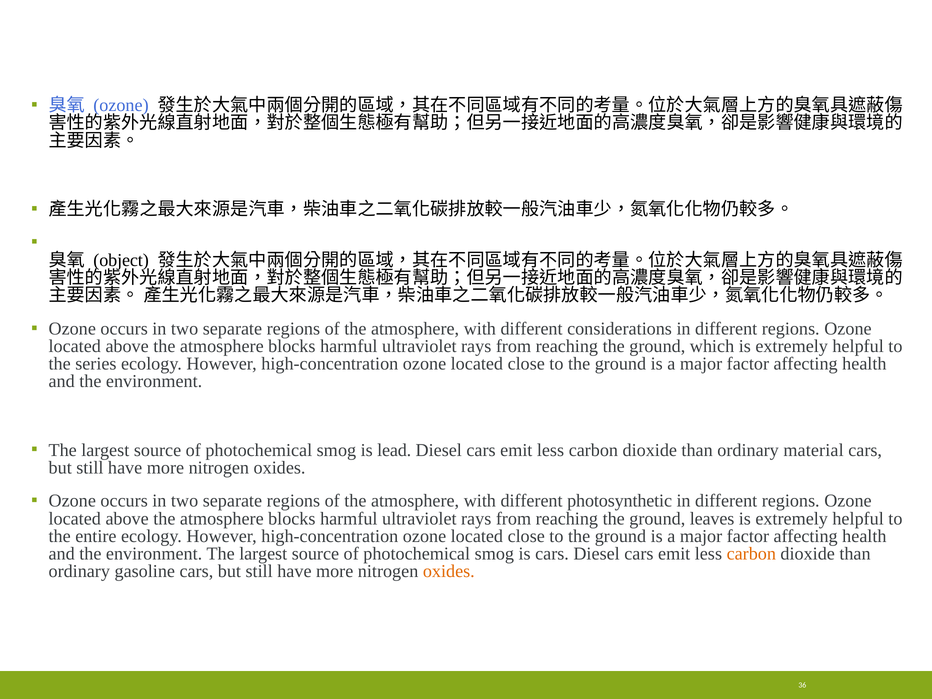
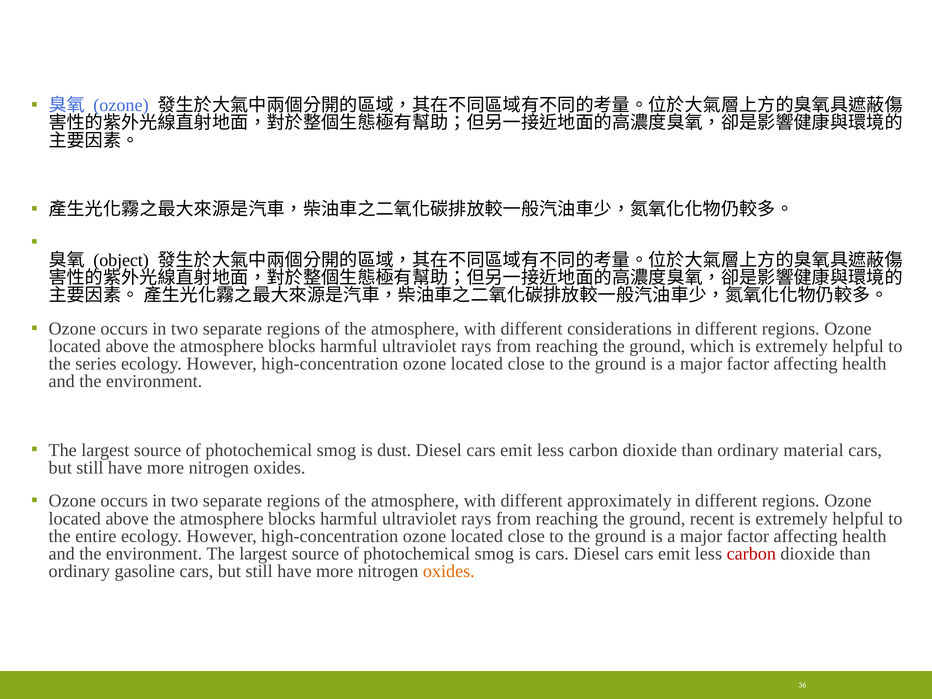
lead: lead -> dust
photosynthetic: photosynthetic -> approximately
leaves: leaves -> recent
carbon at (751, 554) colour: orange -> red
